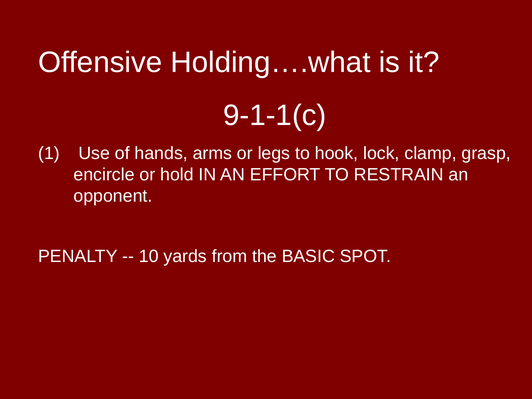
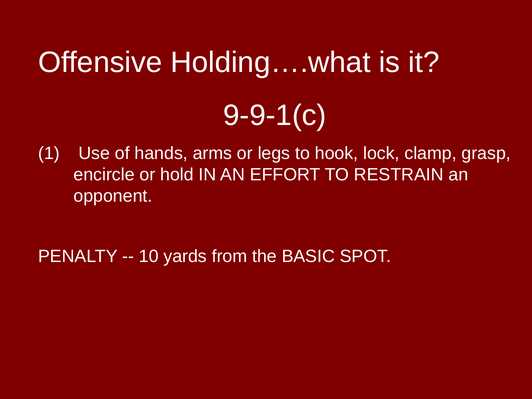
9-1-1(c: 9-1-1(c -> 9-9-1(c
